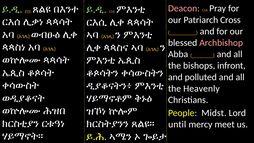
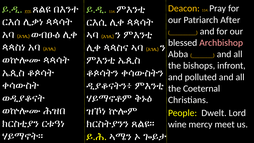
Deacon colour: pink -> yellow
Cross: Cross -> After
Heavenly: Heavenly -> Coeternal
Midst: Midst -> Dwelt
until: until -> wine
